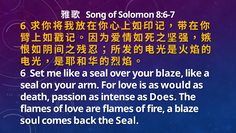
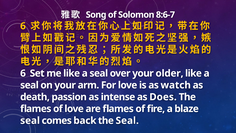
your blaze: blaze -> older
would: would -> watch
soul at (30, 120): soul -> seal
